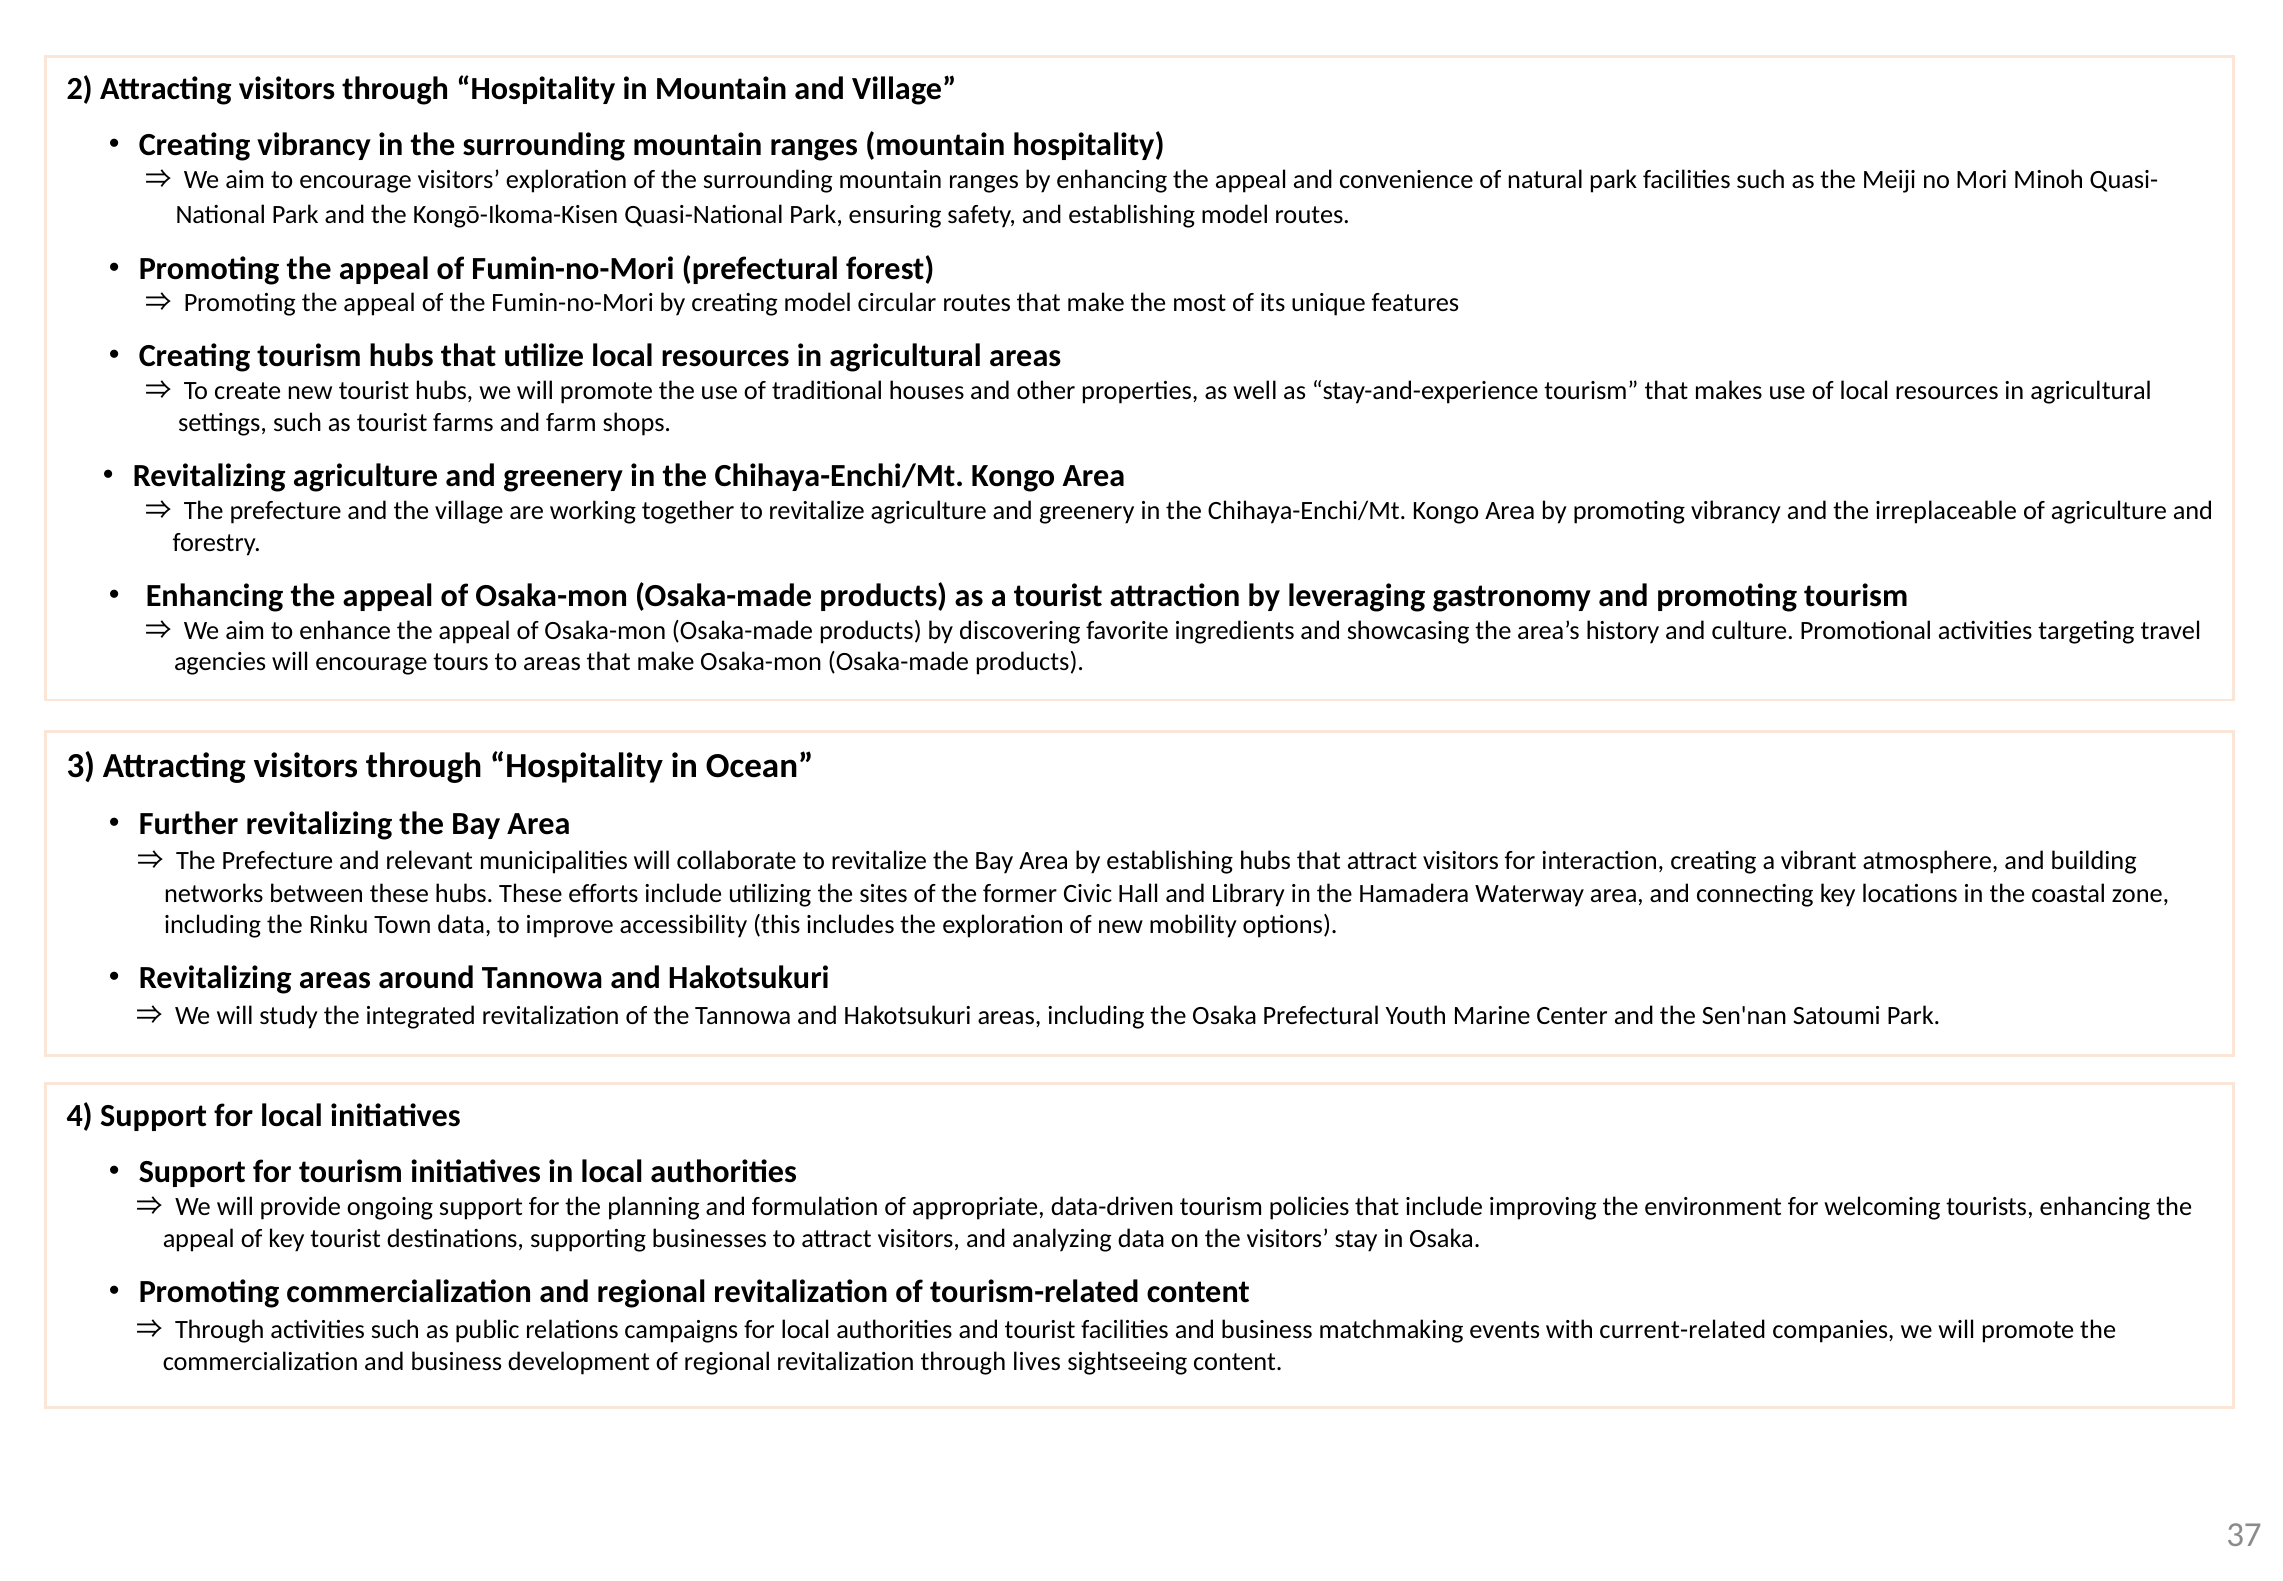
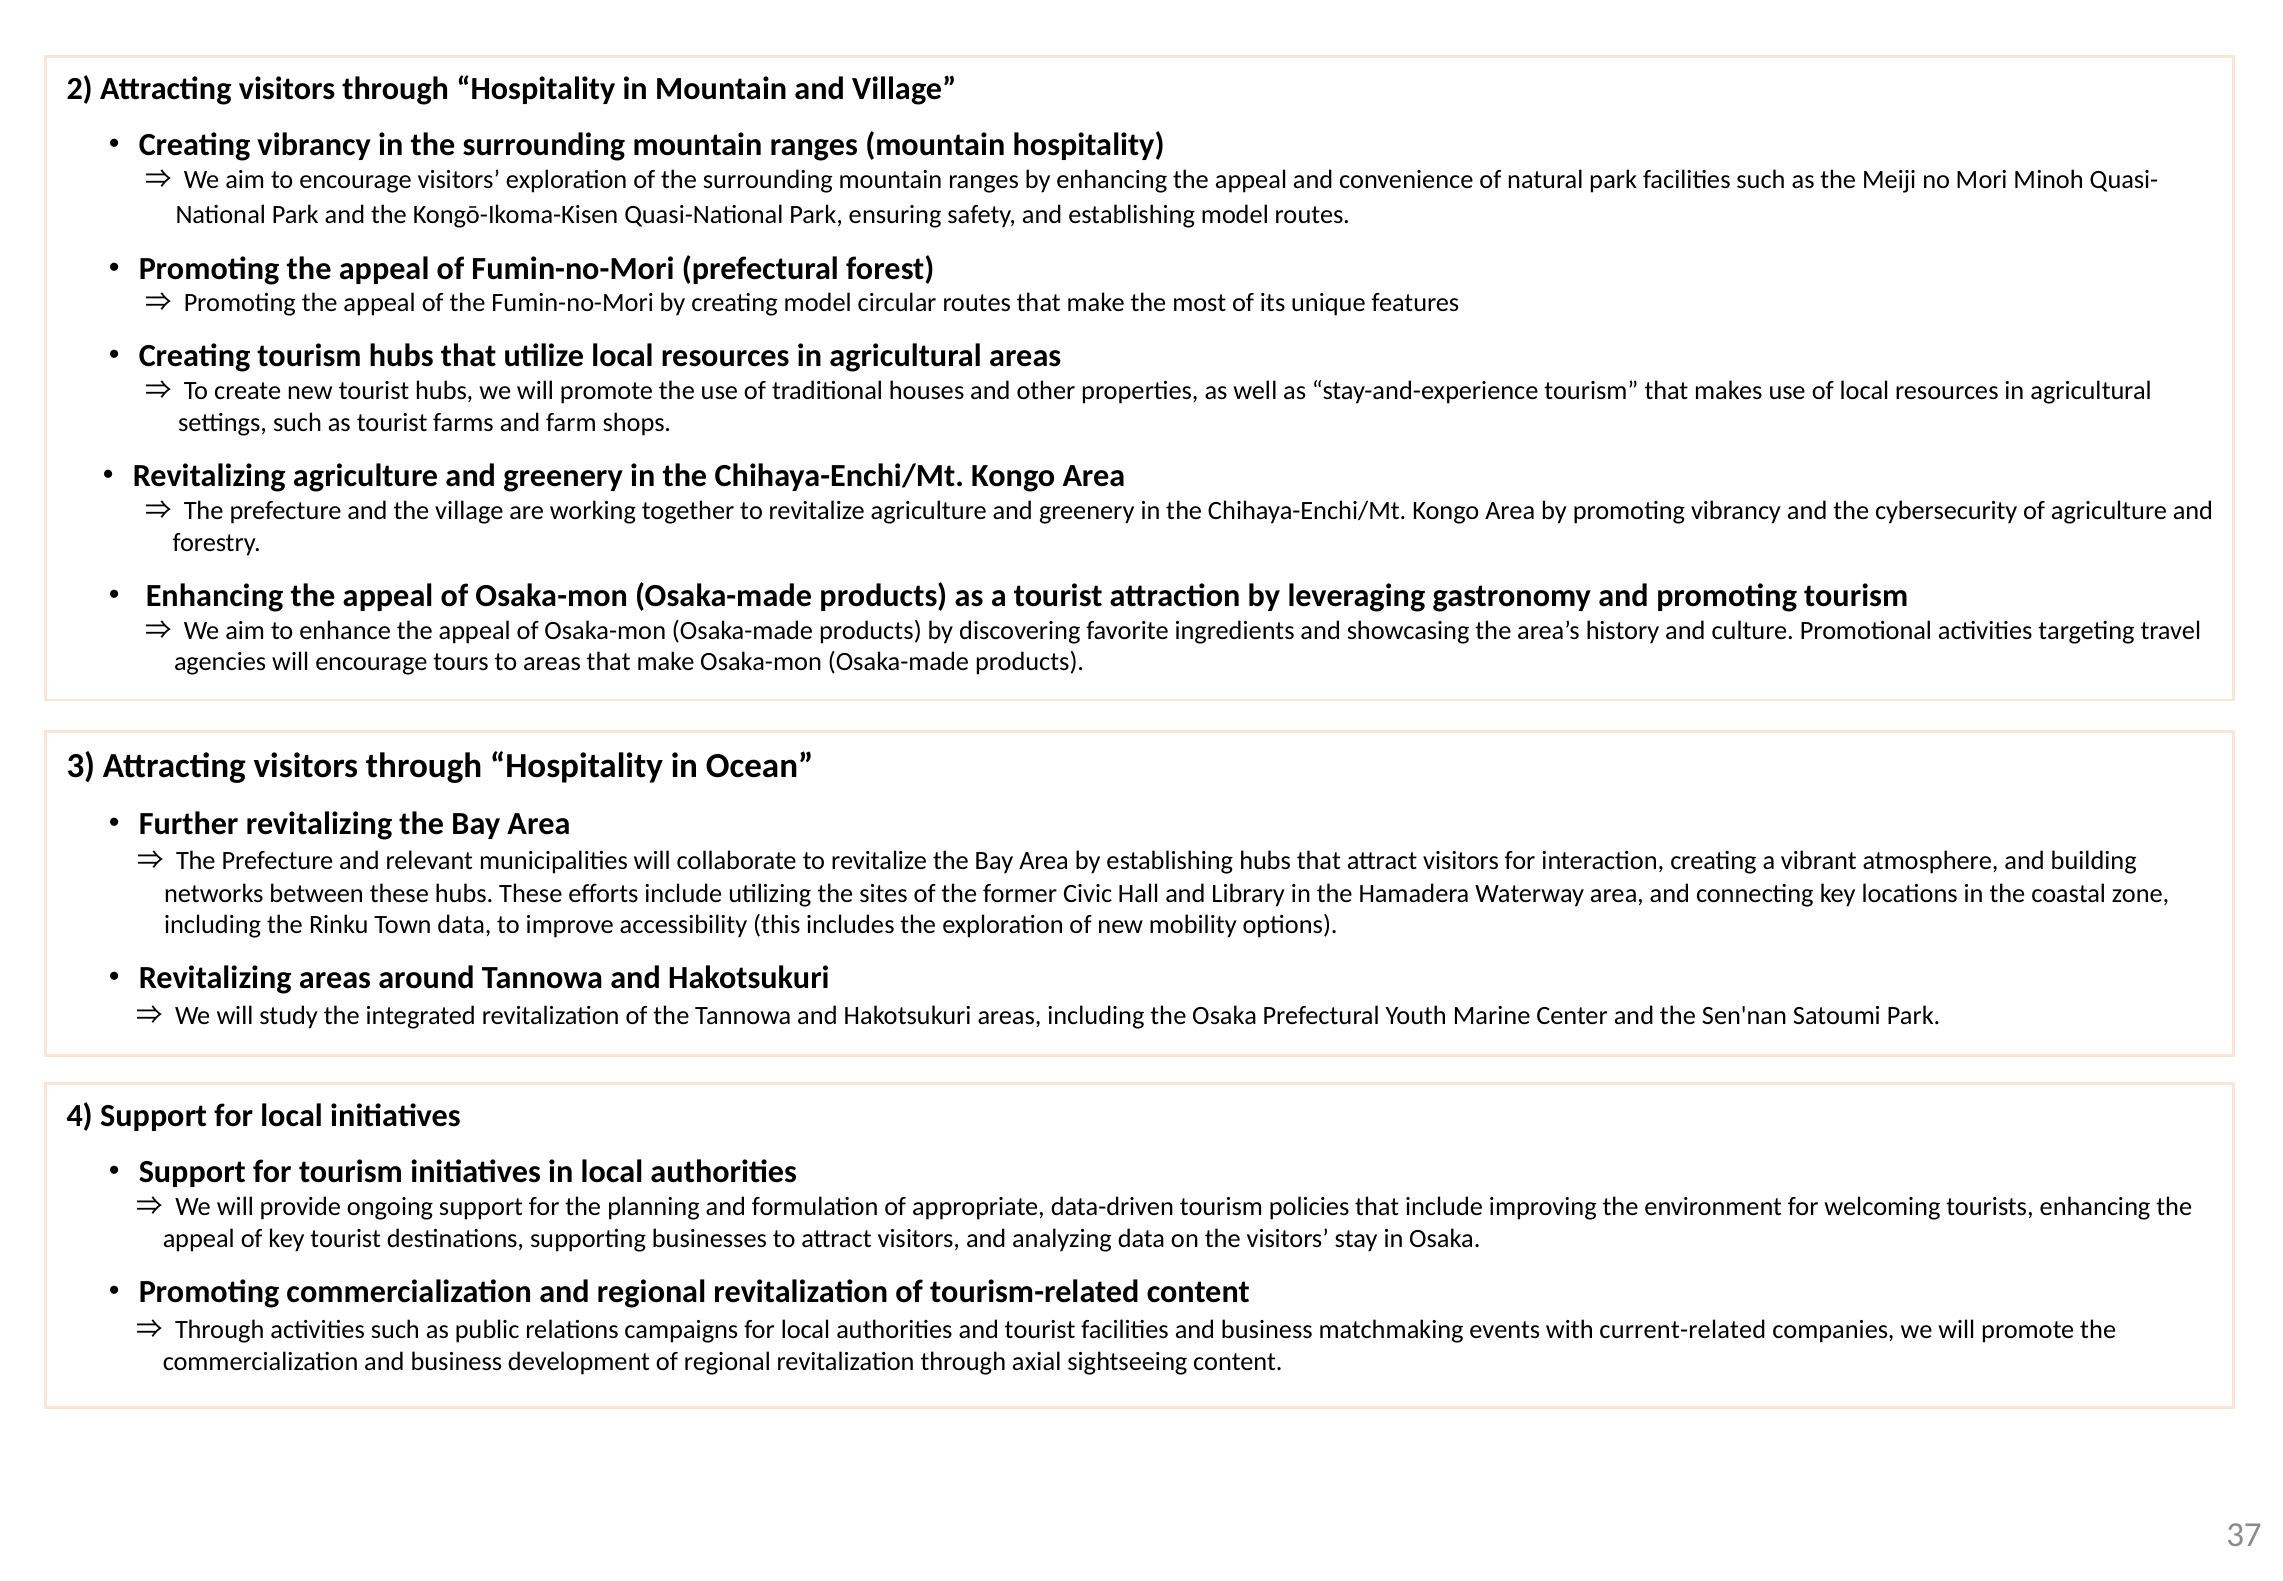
irreplaceable: irreplaceable -> cybersecurity
lives: lives -> axial
